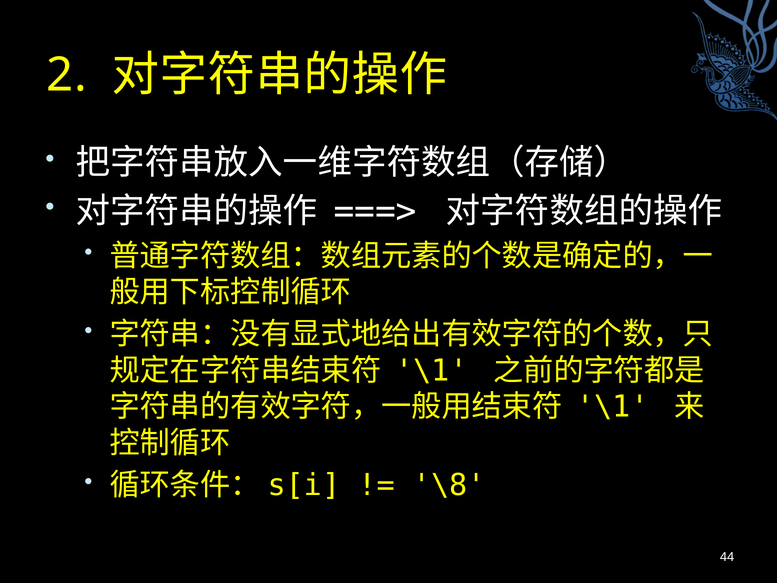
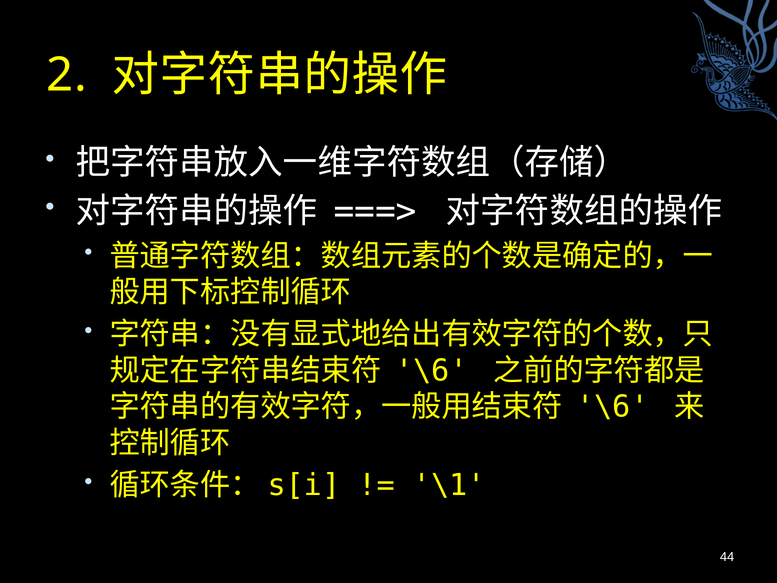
\1 at (431, 371): \1 -> \6
\1 at (613, 407): \1 -> \6
\8: \8 -> \1
